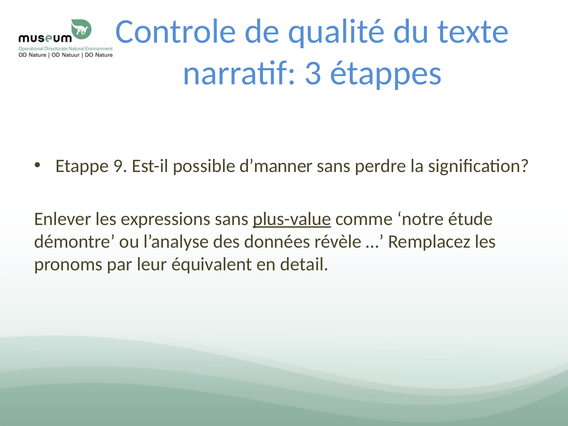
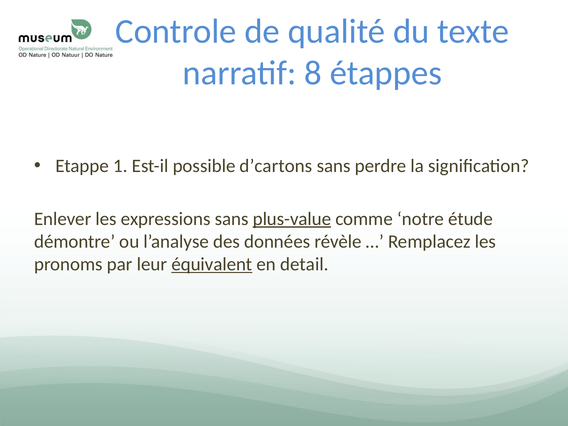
3: 3 -> 8
9: 9 -> 1
d’manner: d’manner -> d’cartons
équivalent underline: none -> present
